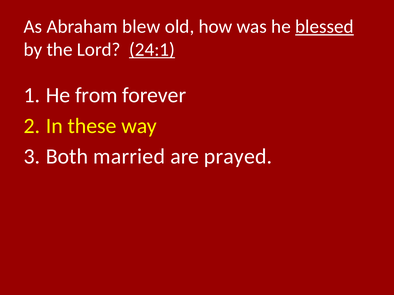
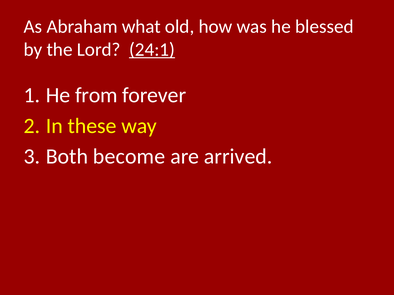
blew: blew -> what
blessed underline: present -> none
married: married -> become
prayed: prayed -> arrived
